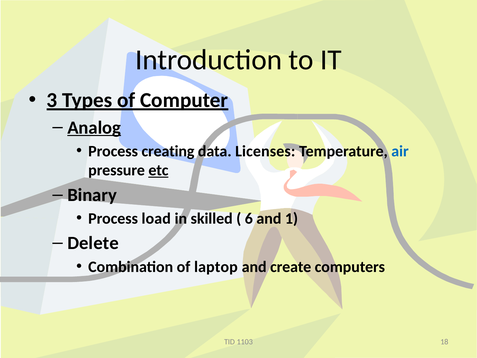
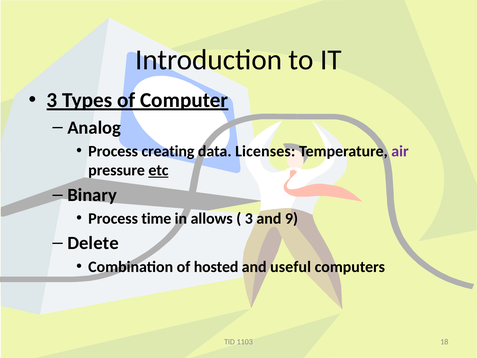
Analog underline: present -> none
air colour: blue -> purple
load: load -> time
skilled: skilled -> allows
6 at (249, 218): 6 -> 3
1: 1 -> 9
laptop: laptop -> hosted
create: create -> useful
